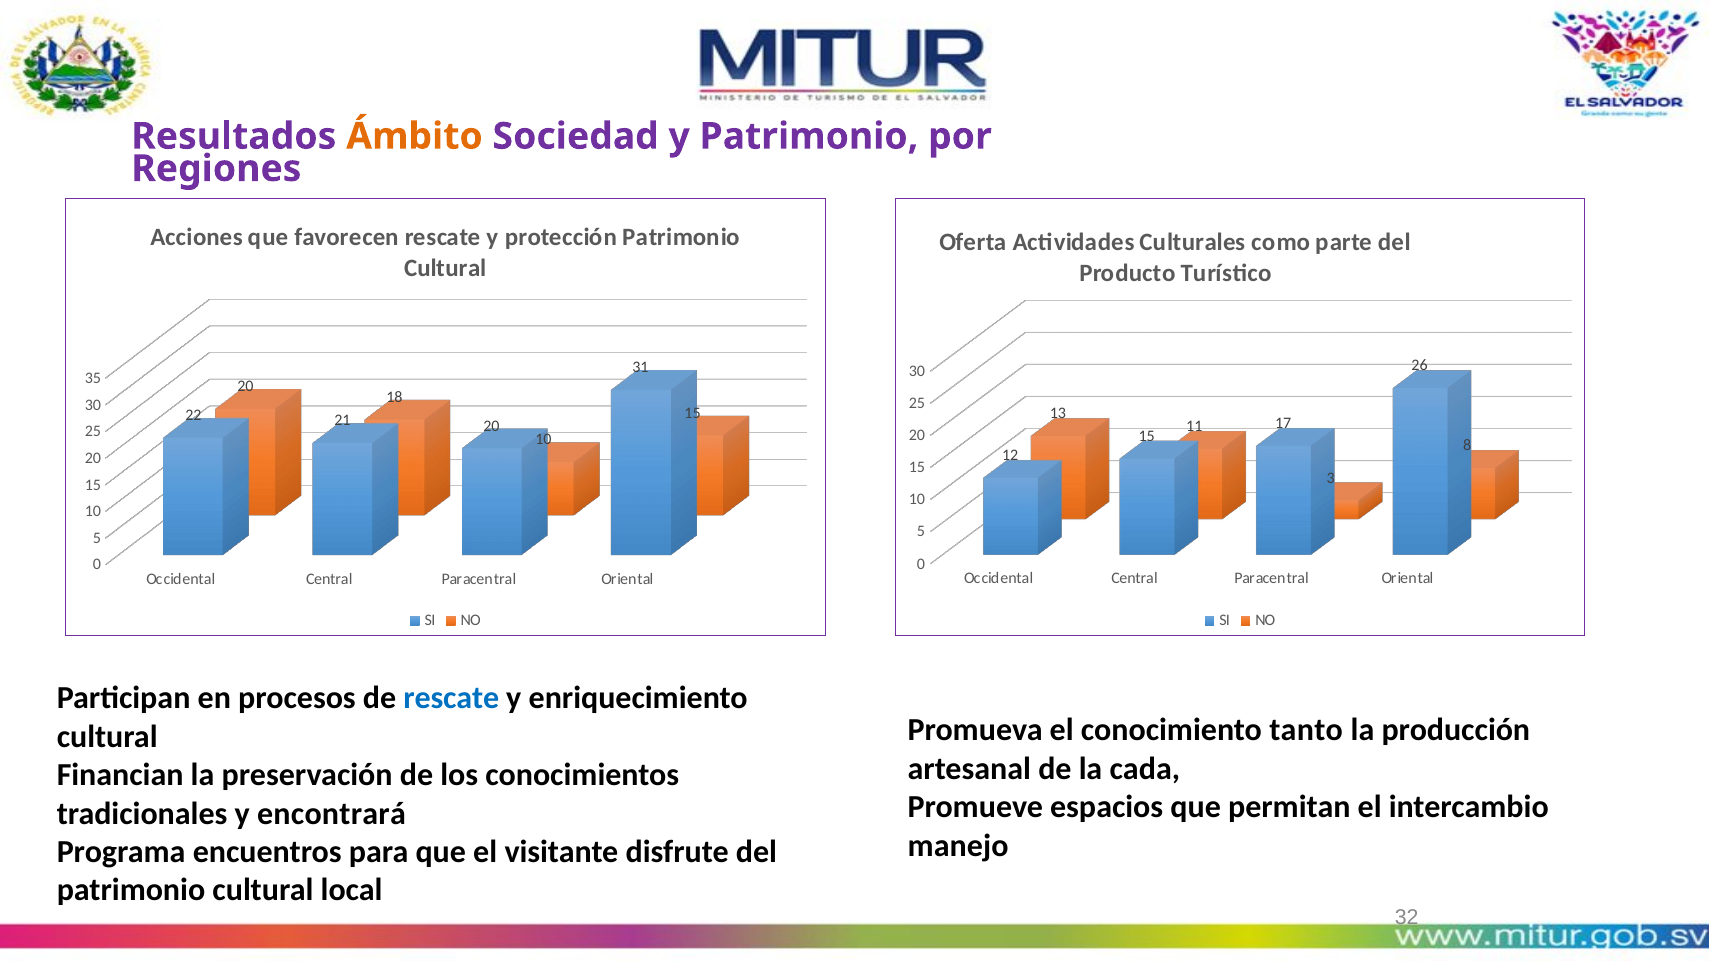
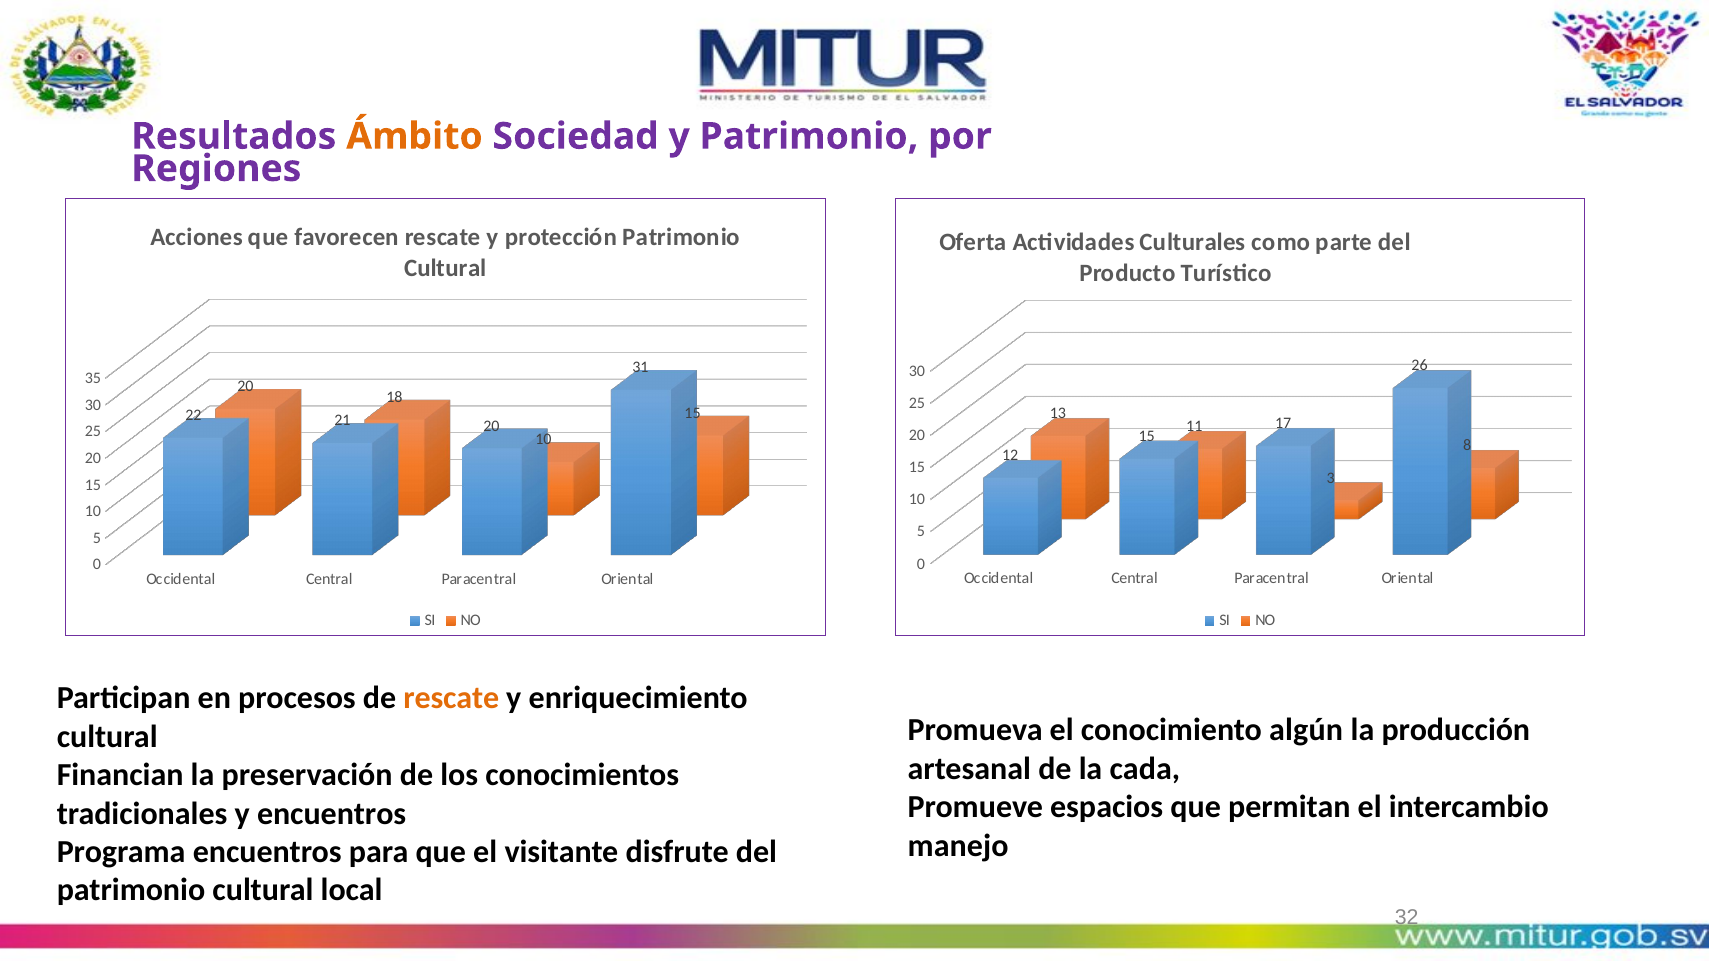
rescate at (451, 698) colour: blue -> orange
tanto: tanto -> algún
y encontrará: encontrará -> encuentros
